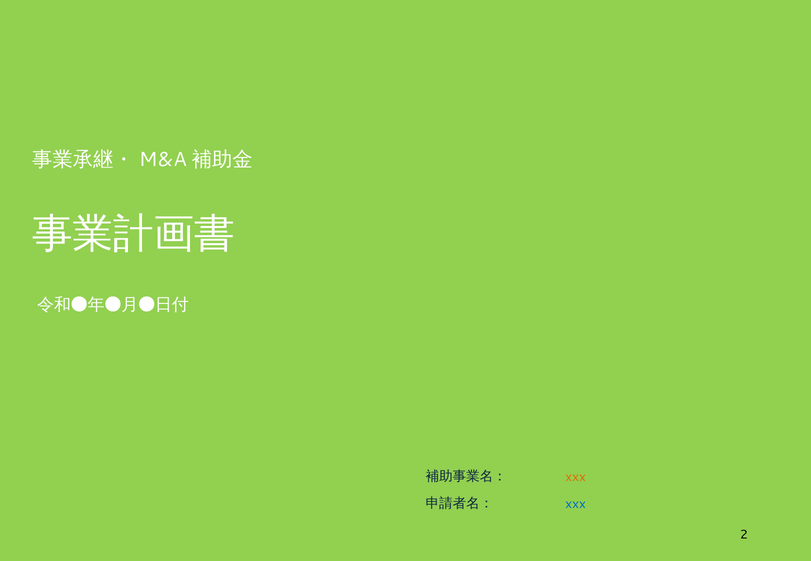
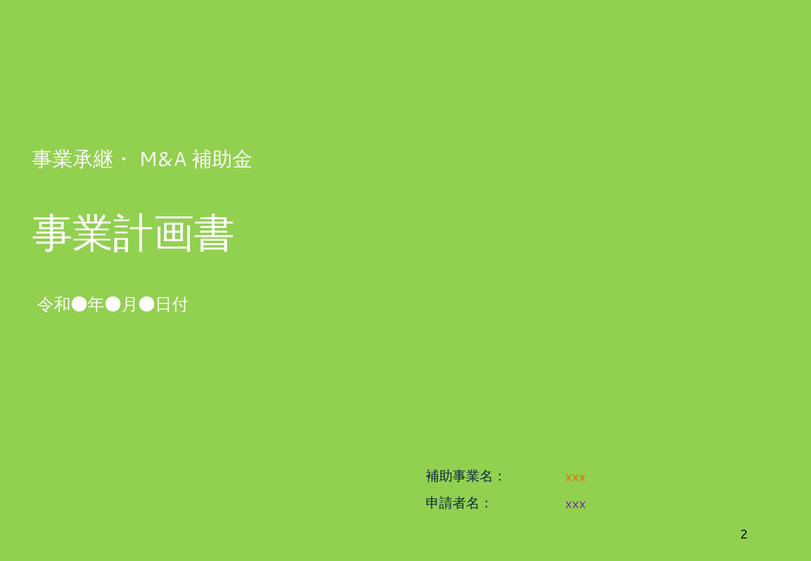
xxx at (576, 504) colour: blue -> purple
